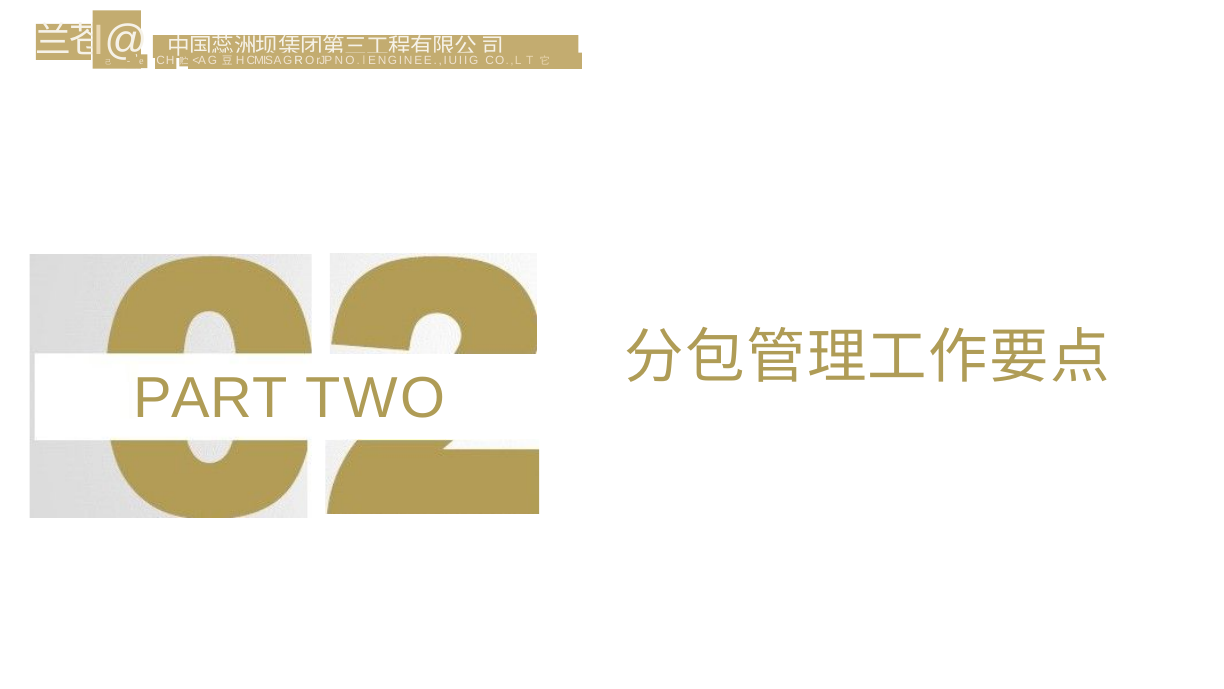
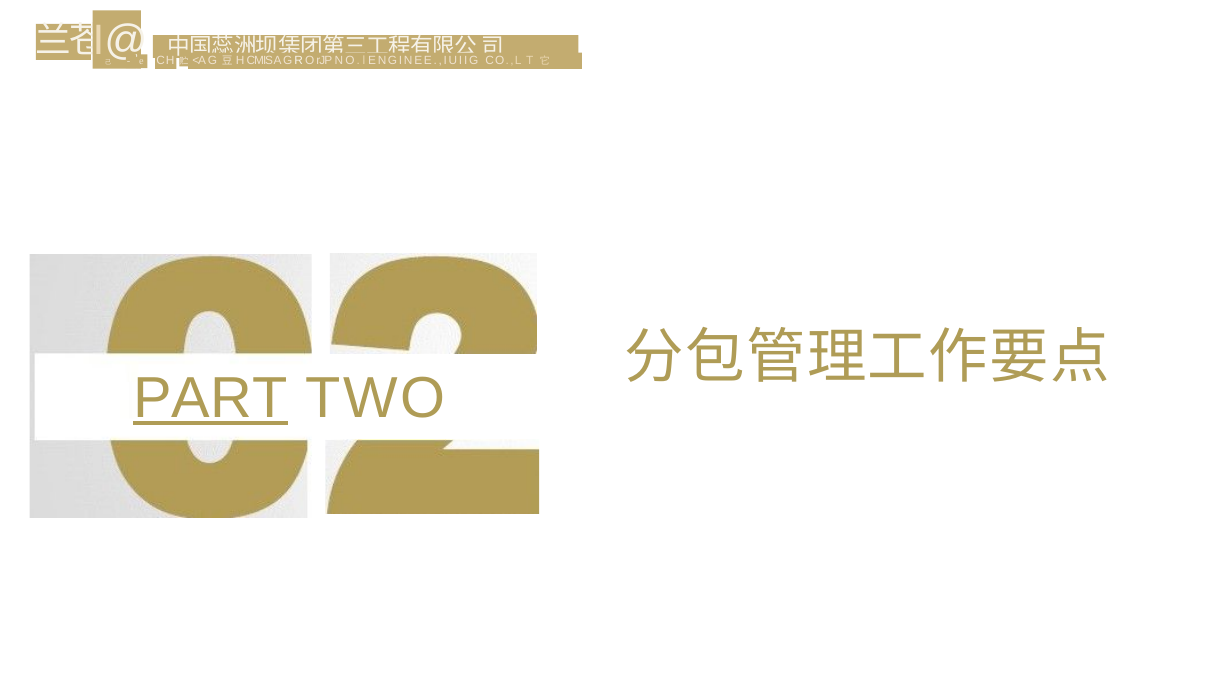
PART underline: none -> present
